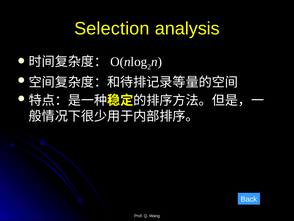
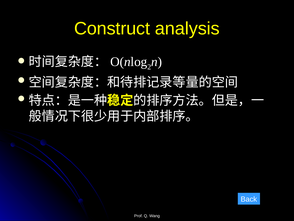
Selection: Selection -> Construct
